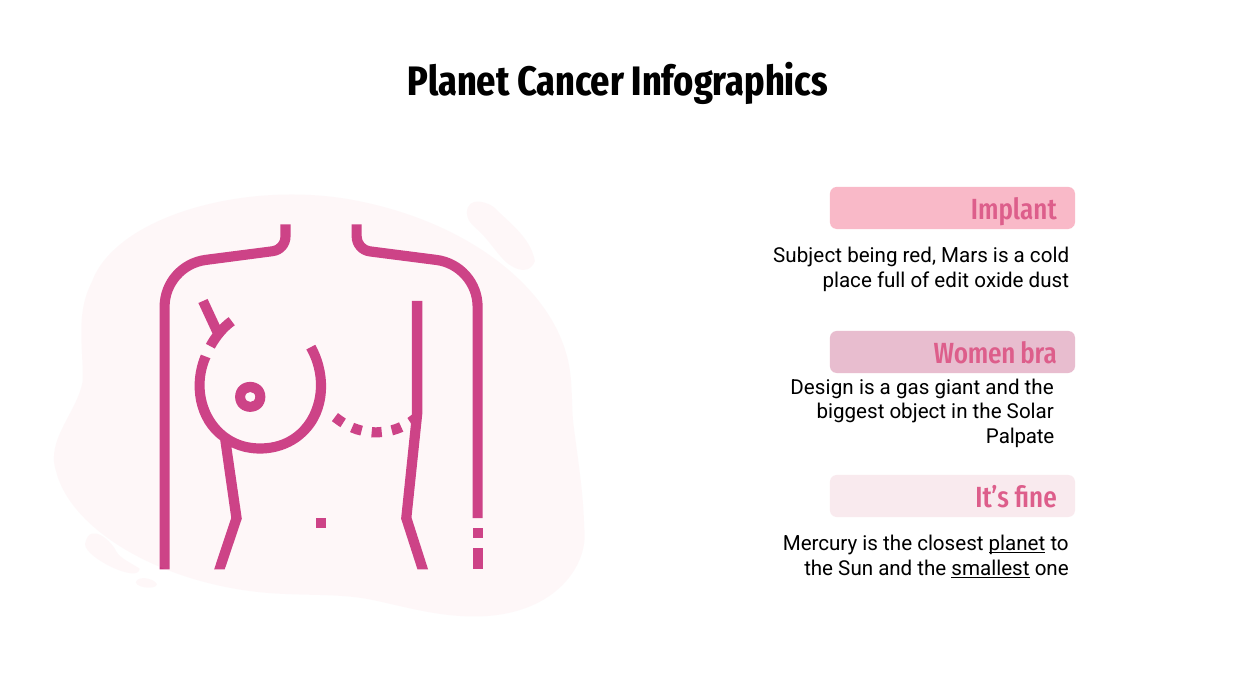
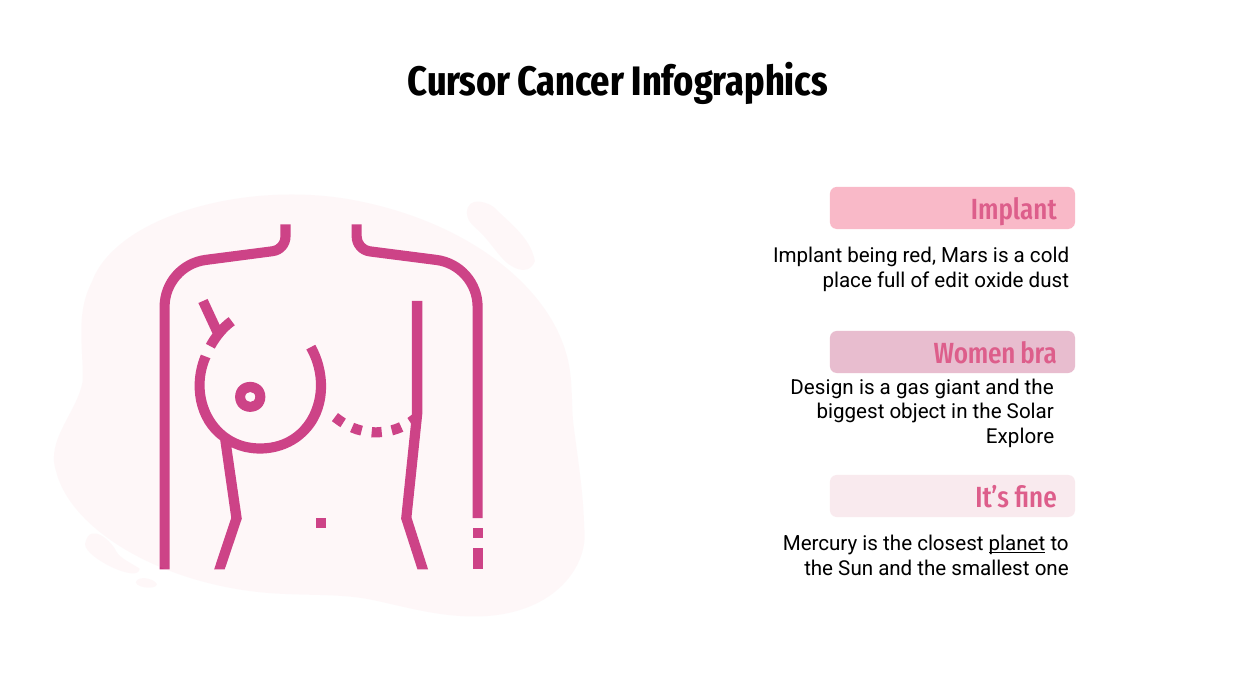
Planet at (459, 82): Planet -> Cursor
Subject at (808, 256): Subject -> Implant
Palpate: Palpate -> Explore
smallest underline: present -> none
